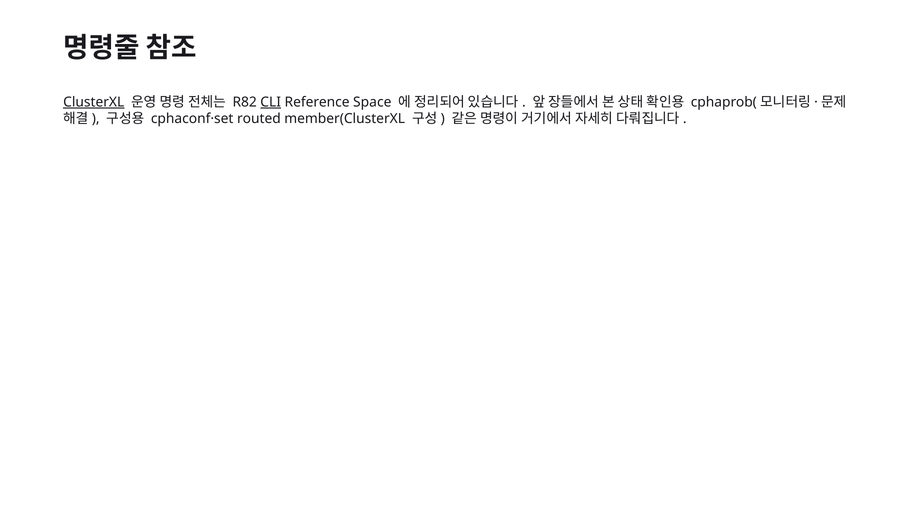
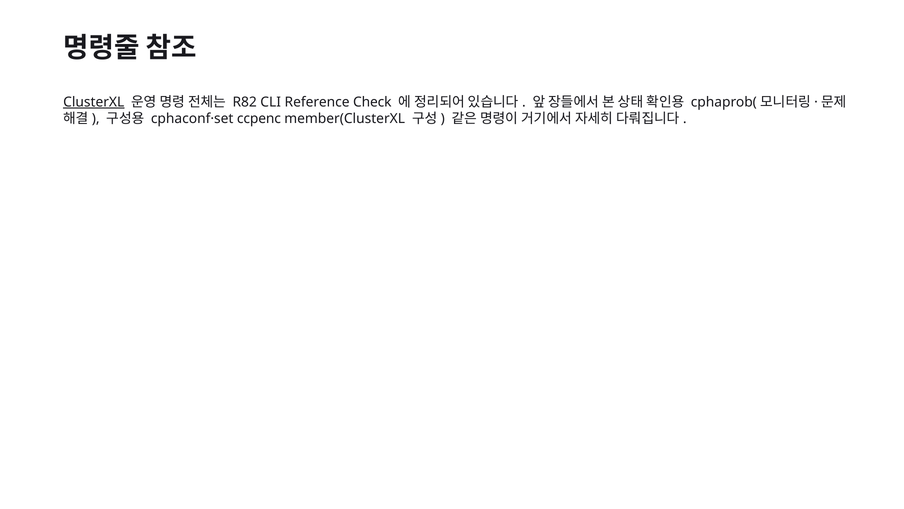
CLI underline: present -> none
Space: Space -> Check
routed: routed -> ccpenc
